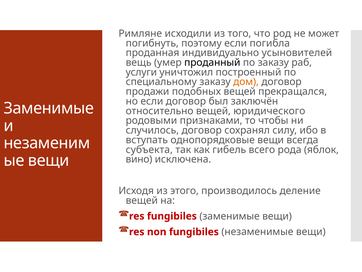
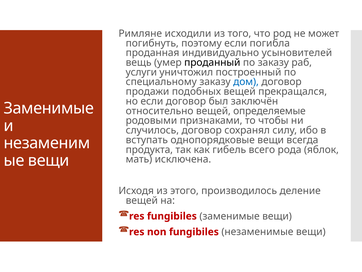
дом colour: orange -> blue
юридического: юридического -> определяемые
субъекта: субъекта -> продукта
вино: вино -> мать
